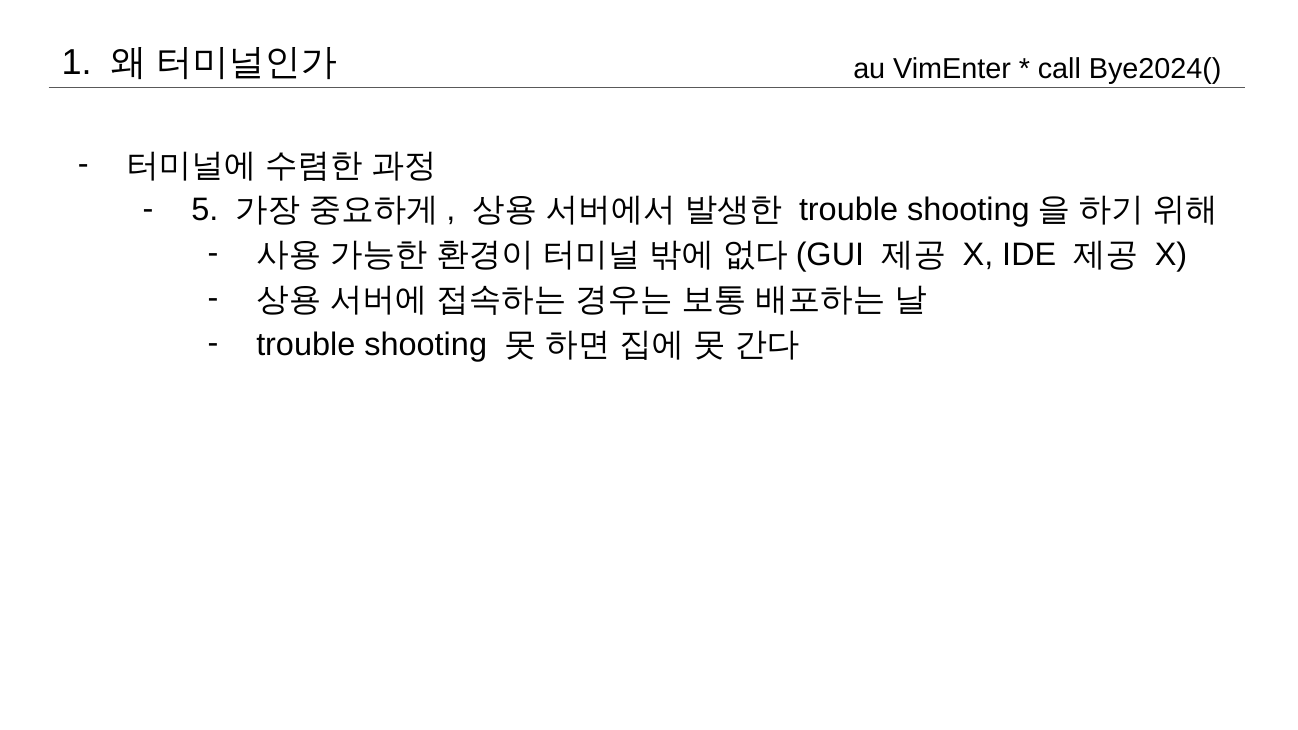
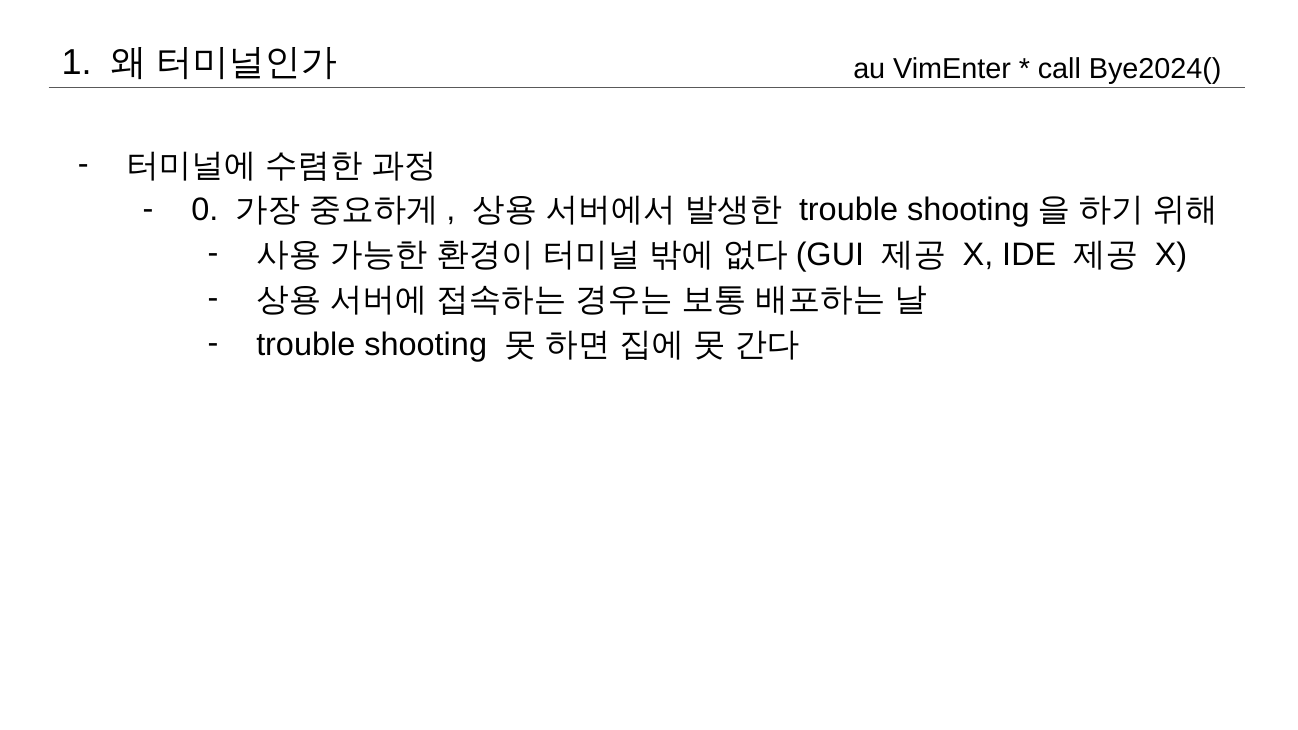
5: 5 -> 0
